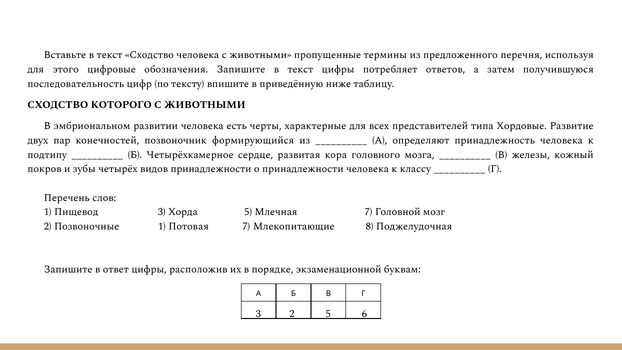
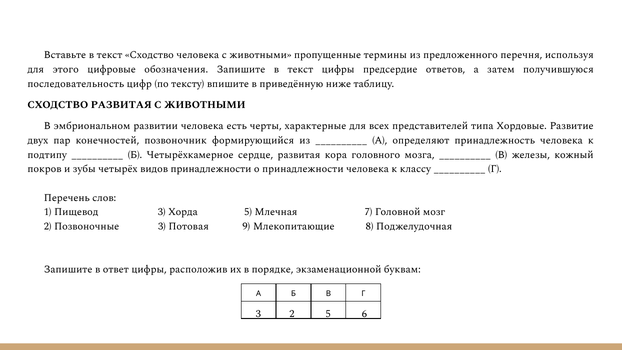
потребляет: потребляет -> предсердие
СХОДСТВО КОТОРОГО: КОТОРОГО -> РАЗВИТАЯ
Позвоночные 1: 1 -> 3
Потовая 7: 7 -> 9
